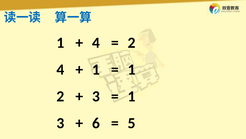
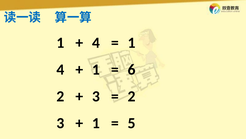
2 at (132, 43): 2 -> 1
1 1: 1 -> 6
3 1: 1 -> 2
3 6: 6 -> 1
